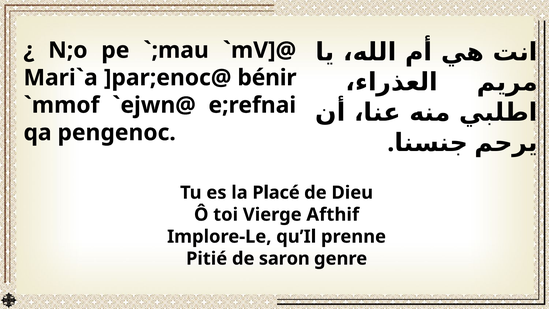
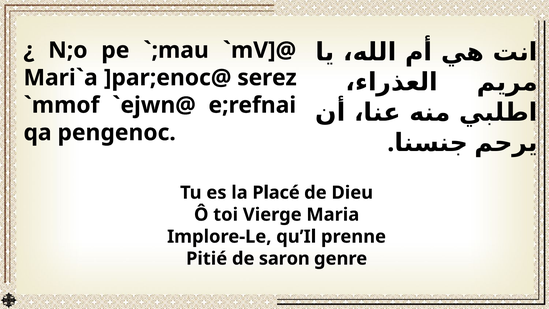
bénir: bénir -> serez
Afthif: Afthif -> Maria
